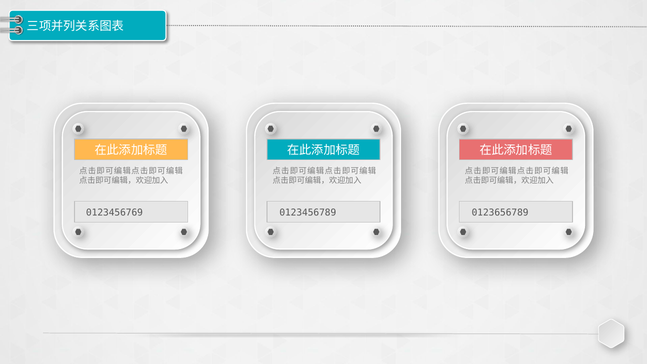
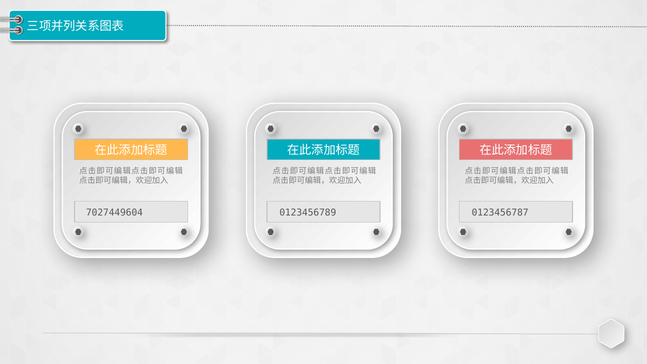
0123456769: 0123456769 -> 7027449604
0123656789: 0123656789 -> 0123456787
